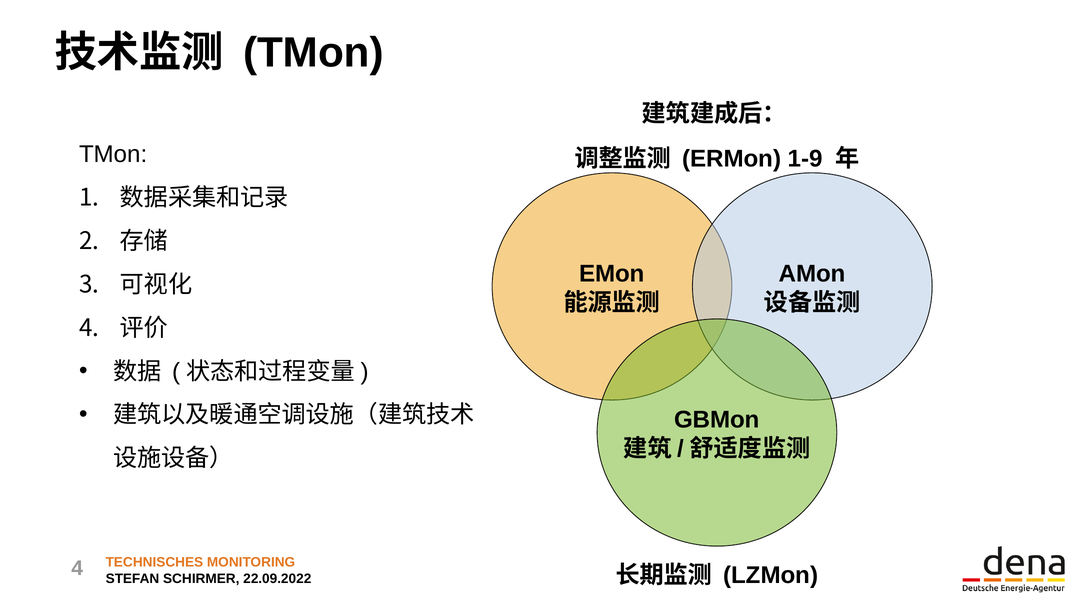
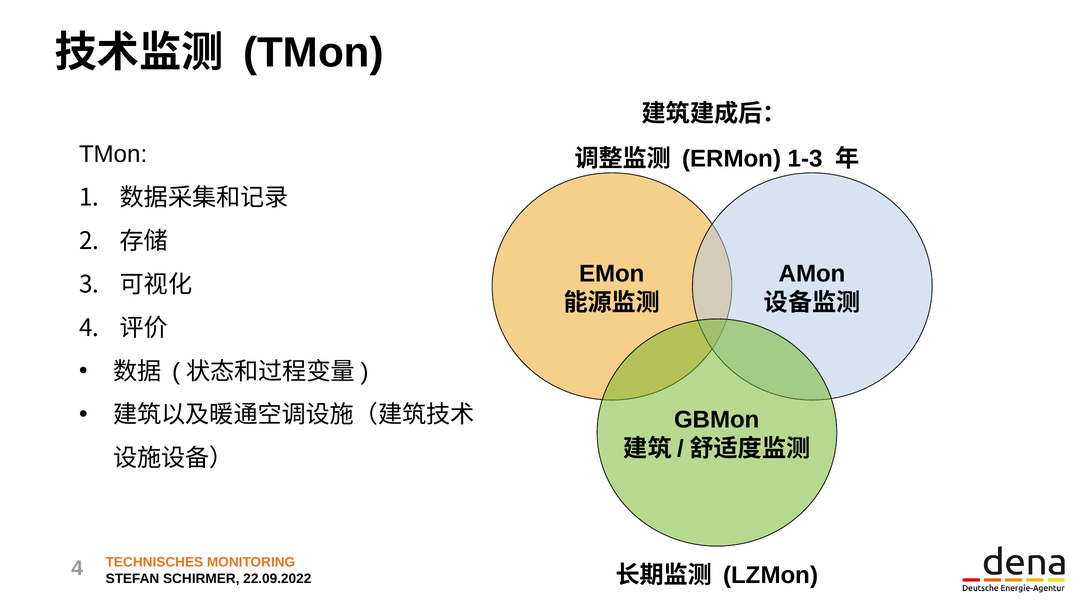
1-9: 1-9 -> 1-3
